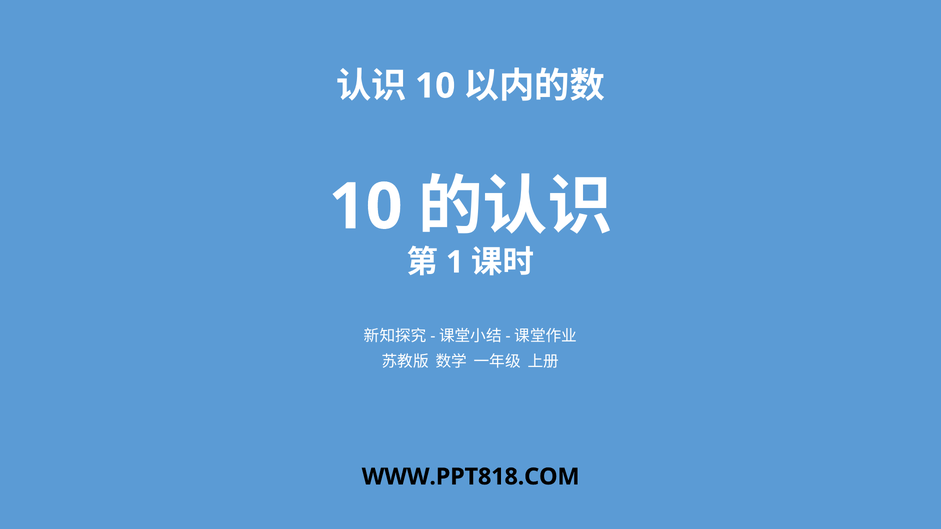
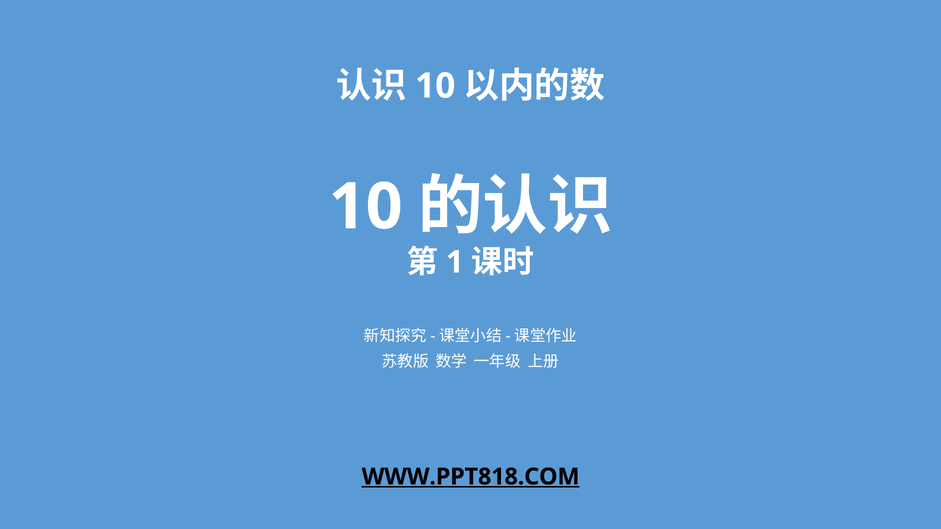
WWW.PPT818.COM underline: none -> present
